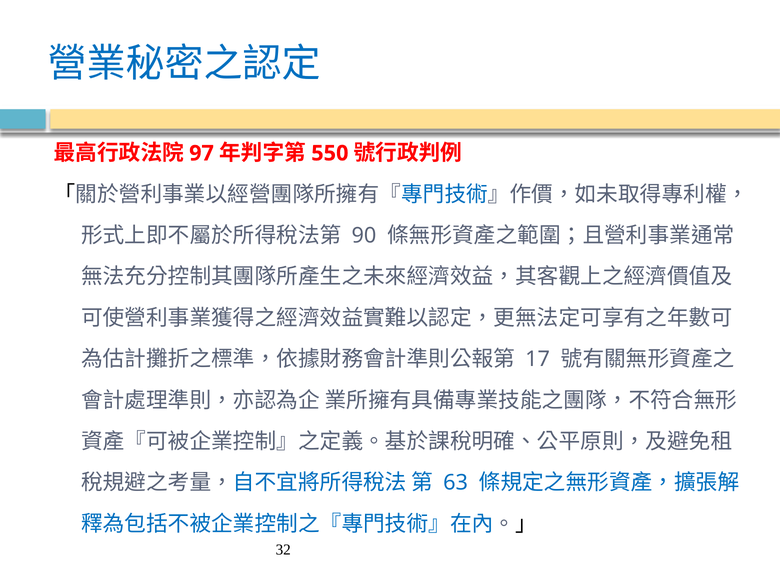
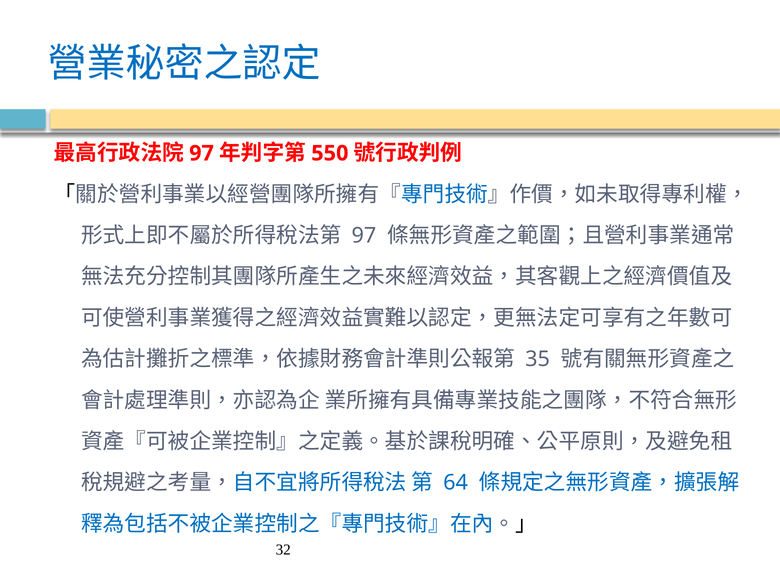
90 at (364, 236): 90 -> 97
17: 17 -> 35
63: 63 -> 64
